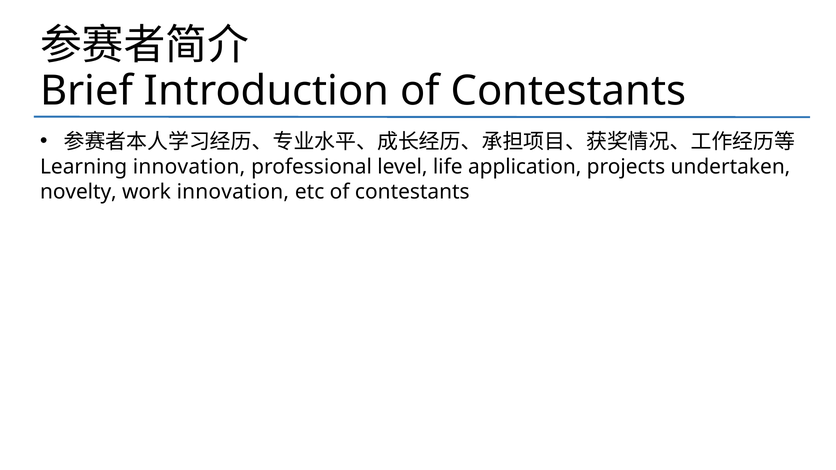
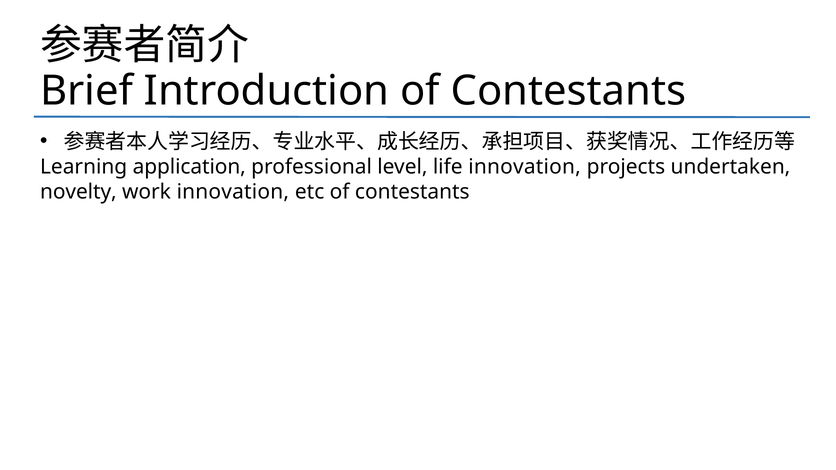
Learning innovation: innovation -> application
life application: application -> innovation
